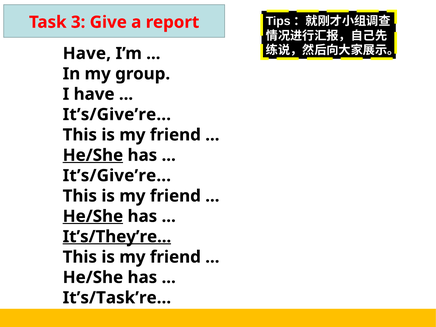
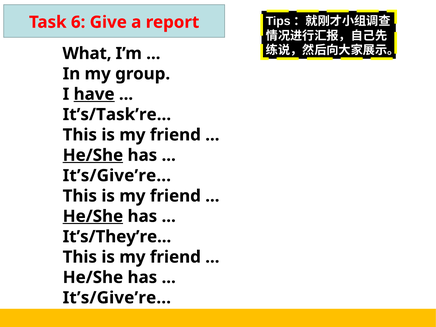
3: 3 -> 6
Have at (87, 53): Have -> What
have at (94, 94) underline: none -> present
It’s/Give’re at (117, 115): It’s/Give’re -> It’s/Task’re
It’s/They’re underline: present -> none
It’s/Task’re at (117, 298): It’s/Task’re -> It’s/Give’re
